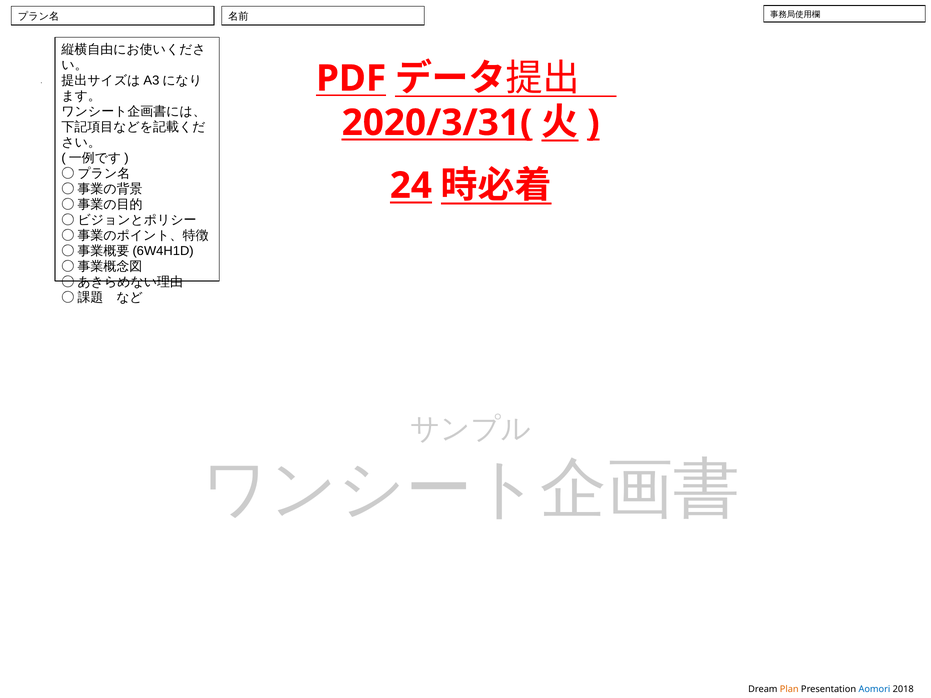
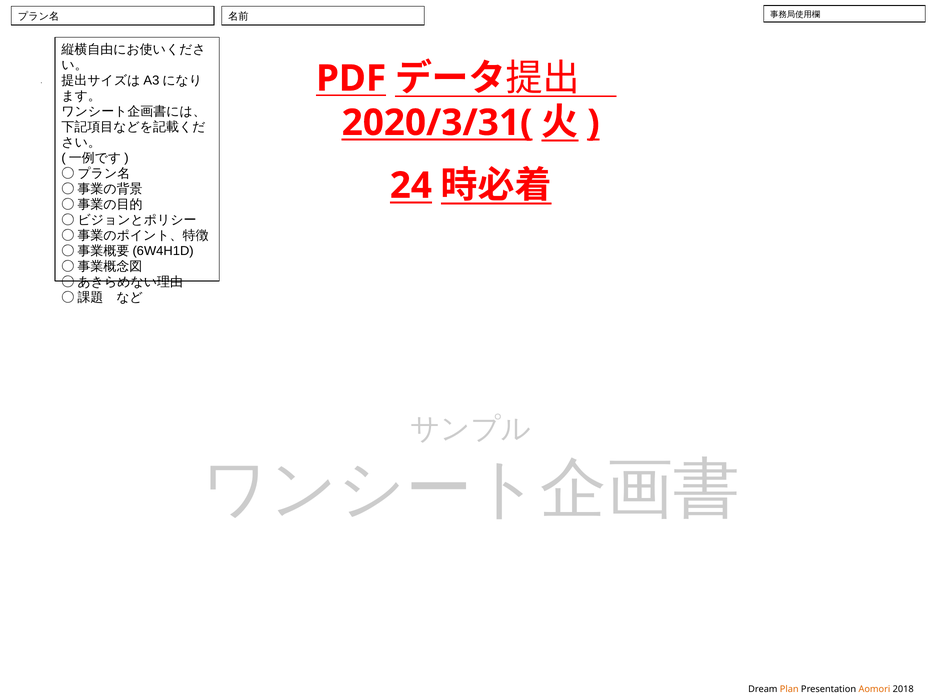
Aomori colour: blue -> orange
